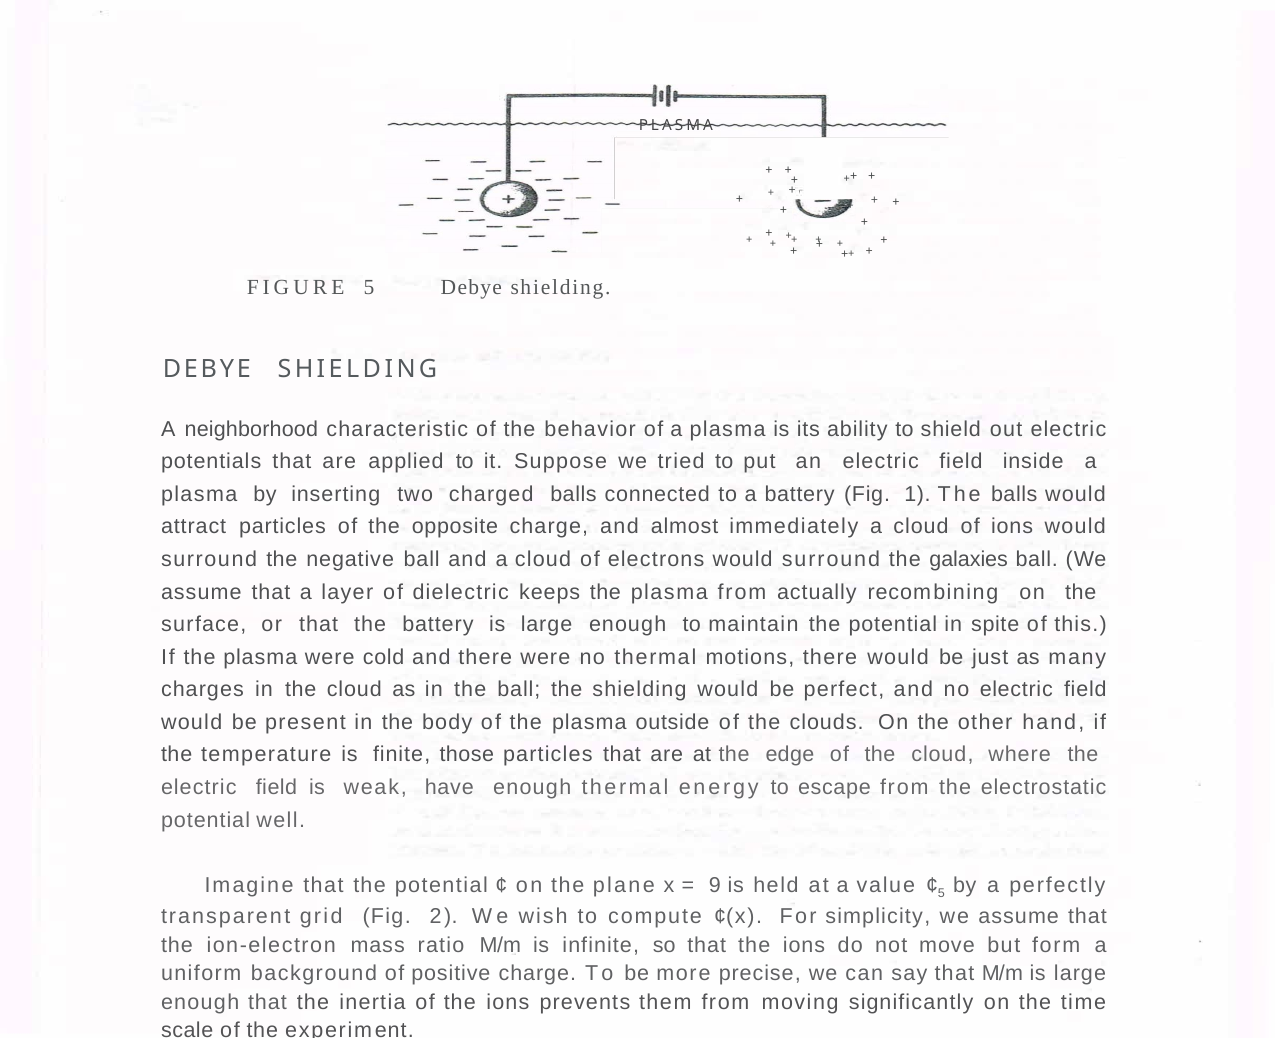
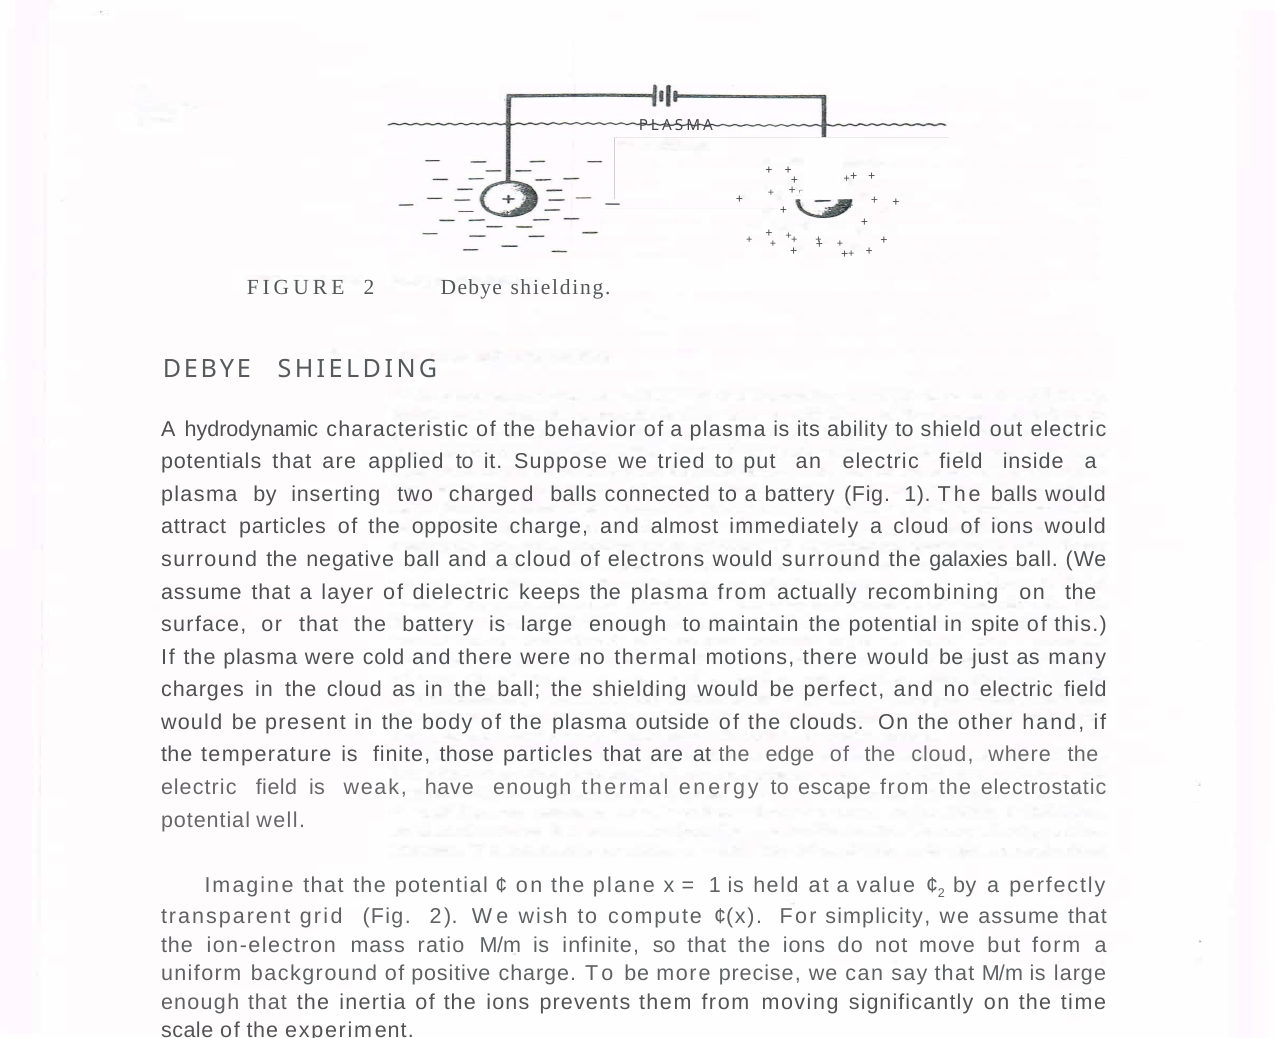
FIGURE 5: 5 -> 2
neighborhood: neighborhood -> hydrodynamic
9 at (715, 885): 9 -> 1
5 at (941, 893): 5 -> 2
